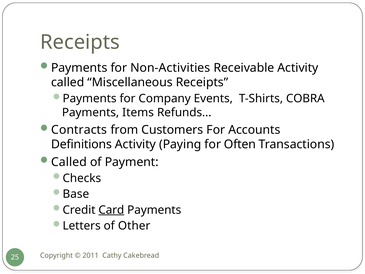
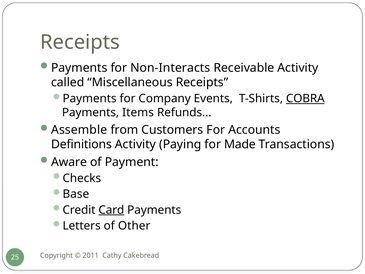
Non-Activities: Non-Activities -> Non-Interacts
COBRA underline: none -> present
Contracts: Contracts -> Assemble
Often: Often -> Made
Called at (69, 162): Called -> Aware
